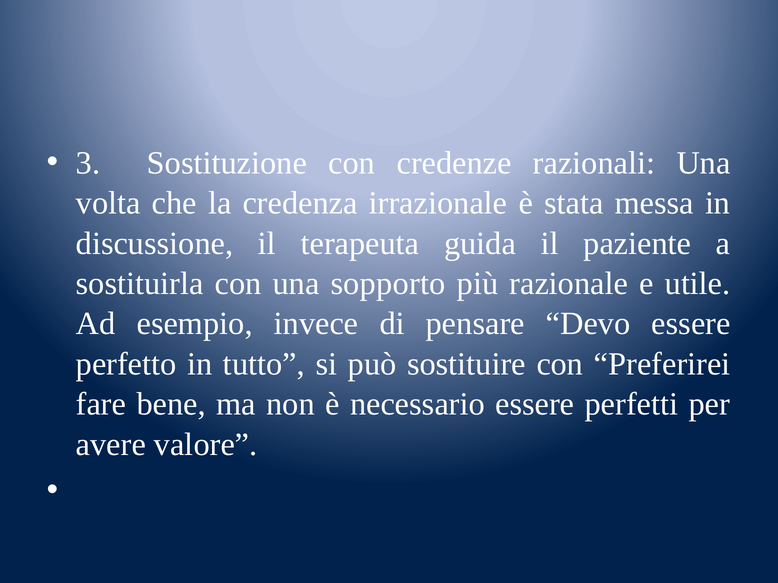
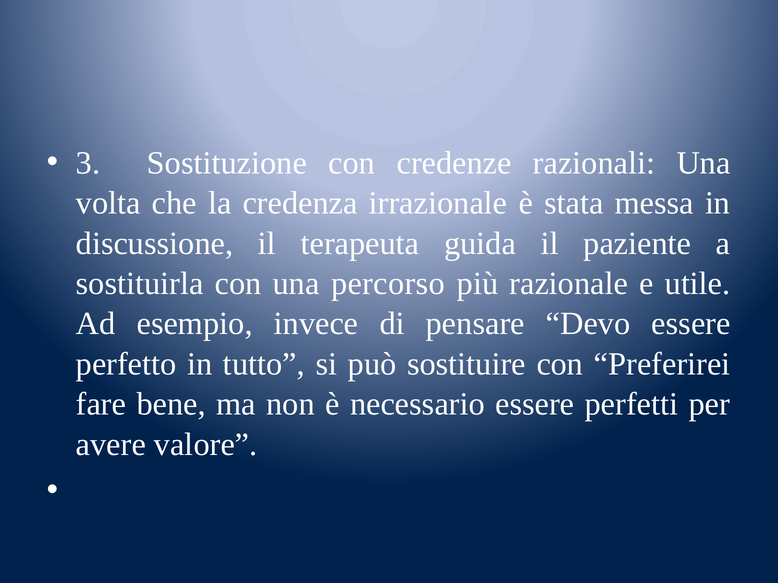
sopporto: sopporto -> percorso
